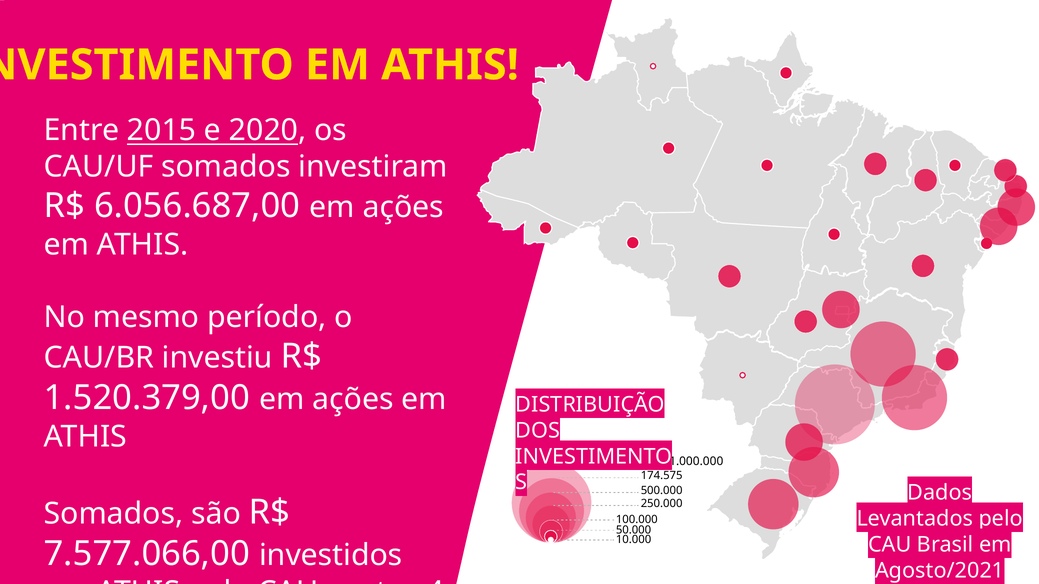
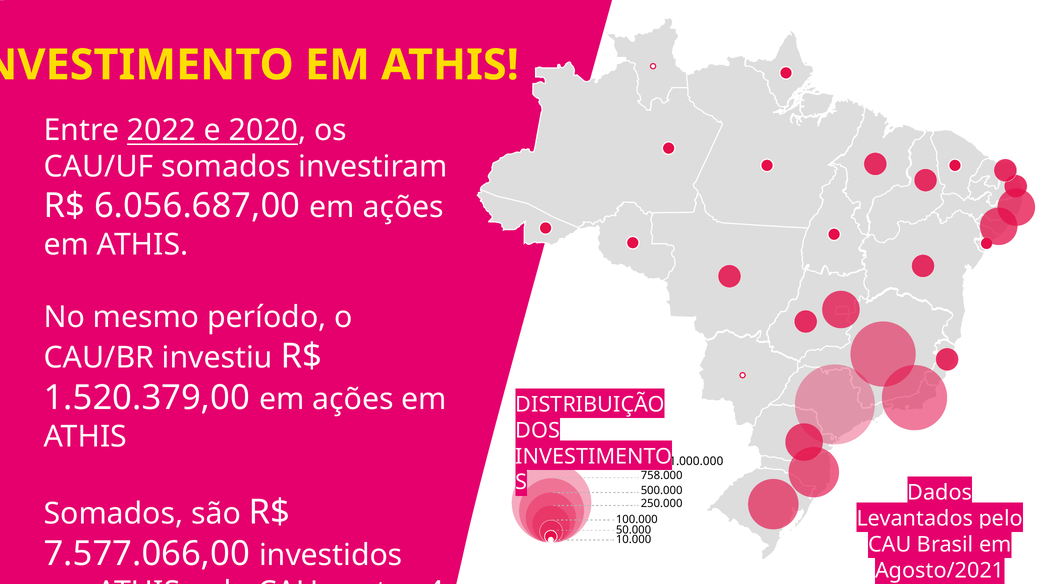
2015: 2015 -> 2022
174.575: 174.575 -> 758.000
